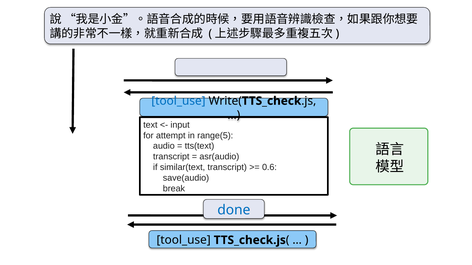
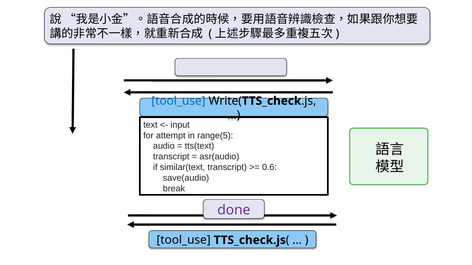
done colour: blue -> purple
